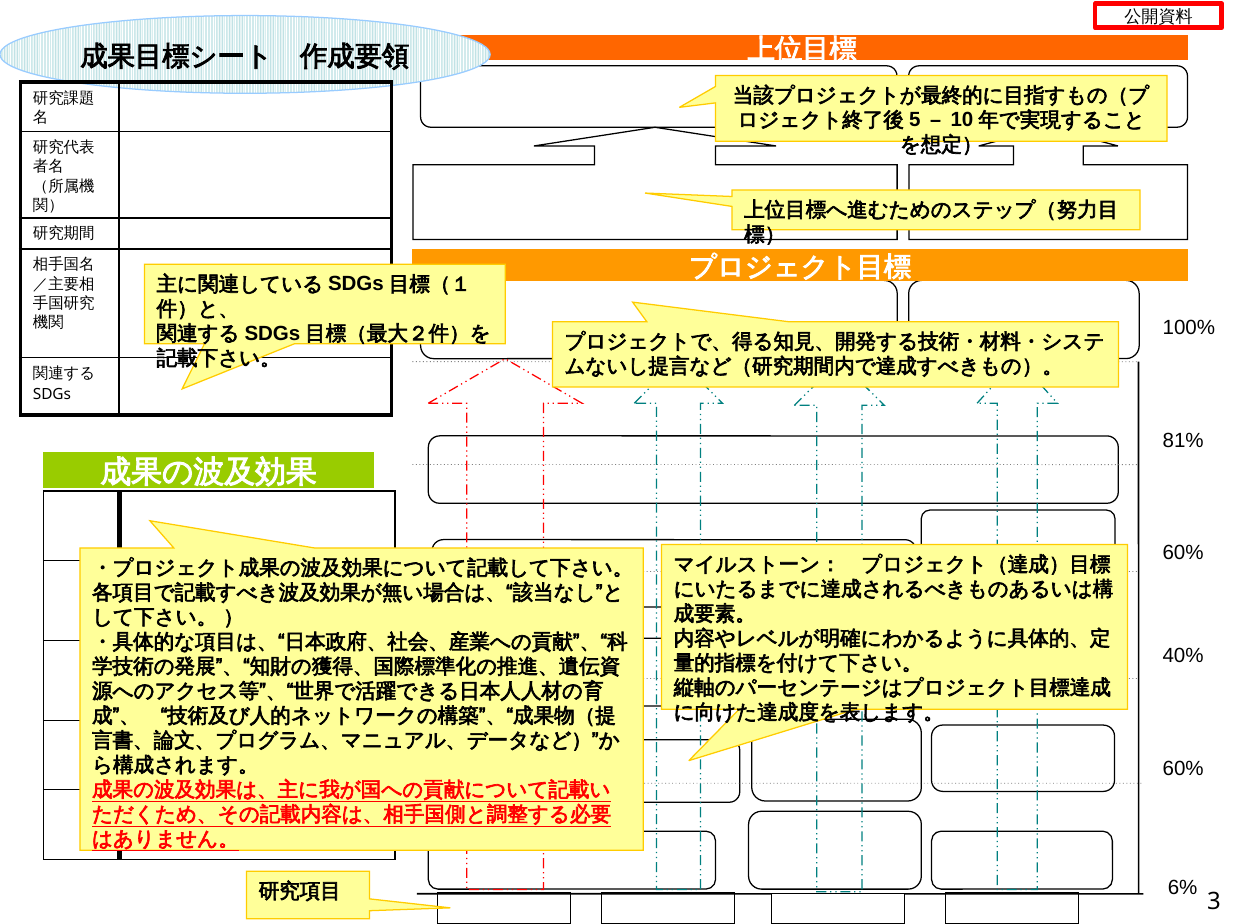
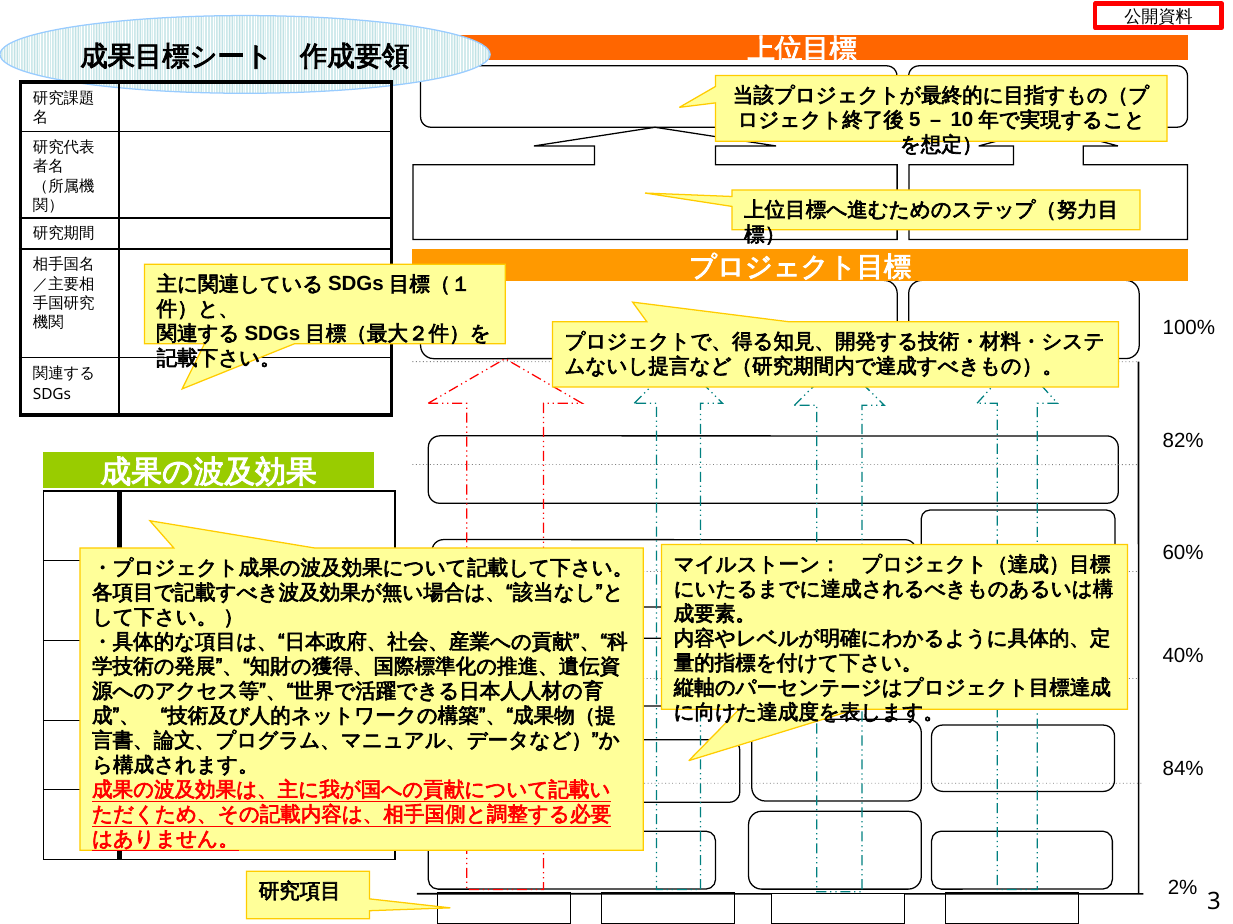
81%: 81% -> 82%
60% at (1183, 769): 60% -> 84%
6%: 6% -> 2%
